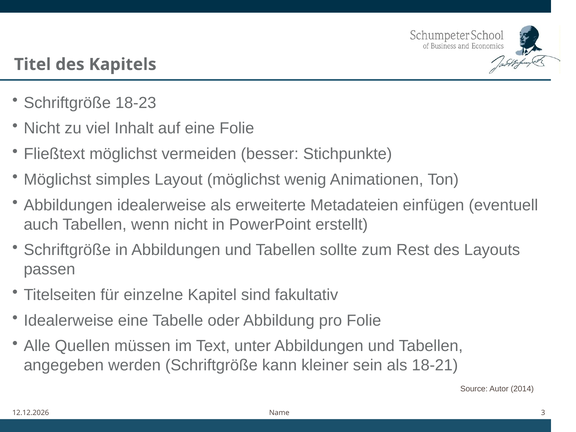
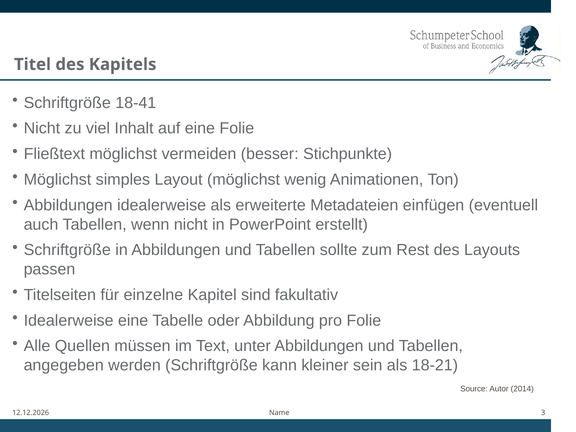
18-23: 18-23 -> 18-41
